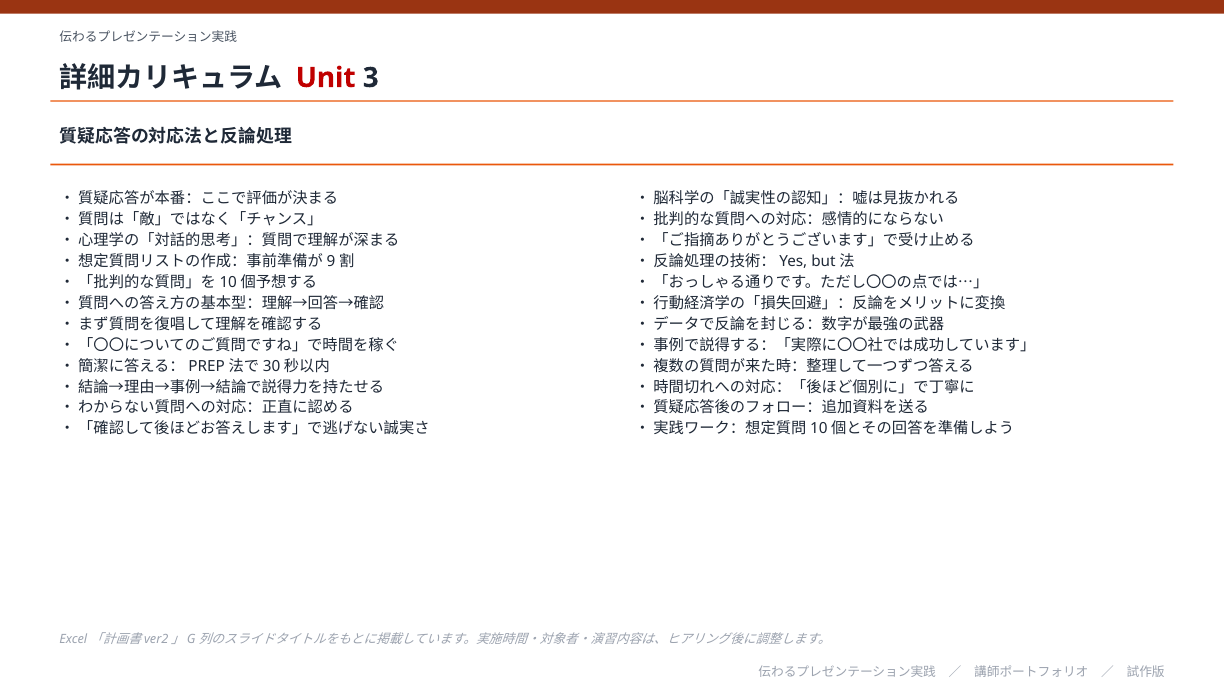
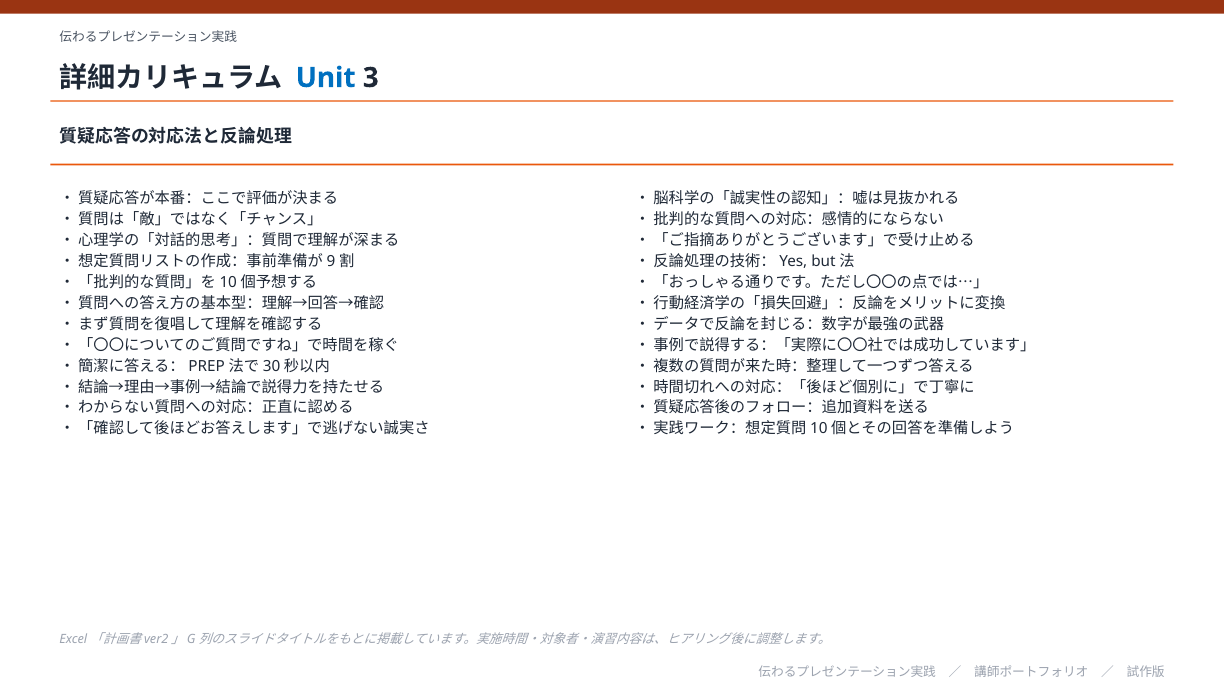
Unit colour: red -> blue
